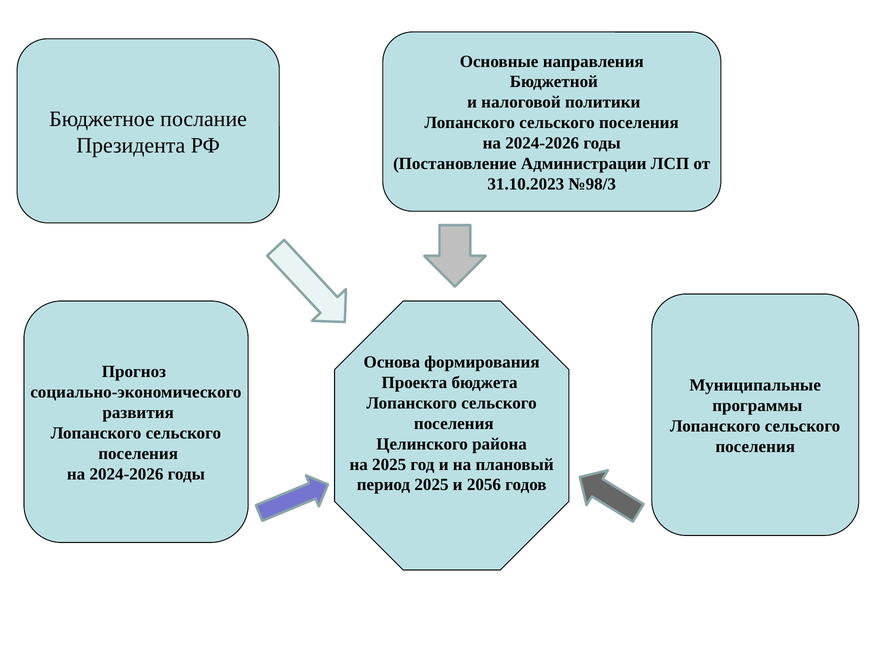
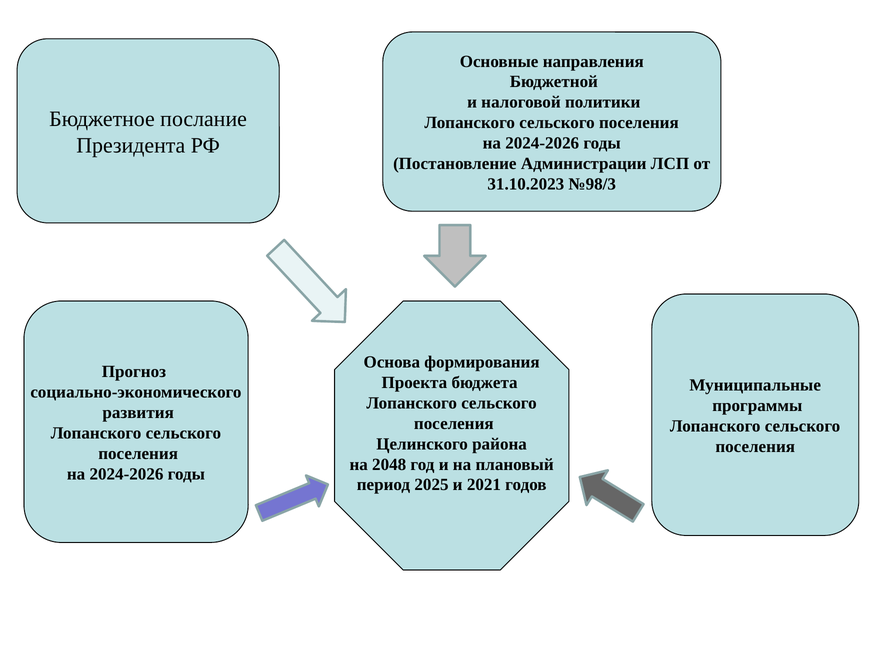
на 2025: 2025 -> 2048
2056: 2056 -> 2021
